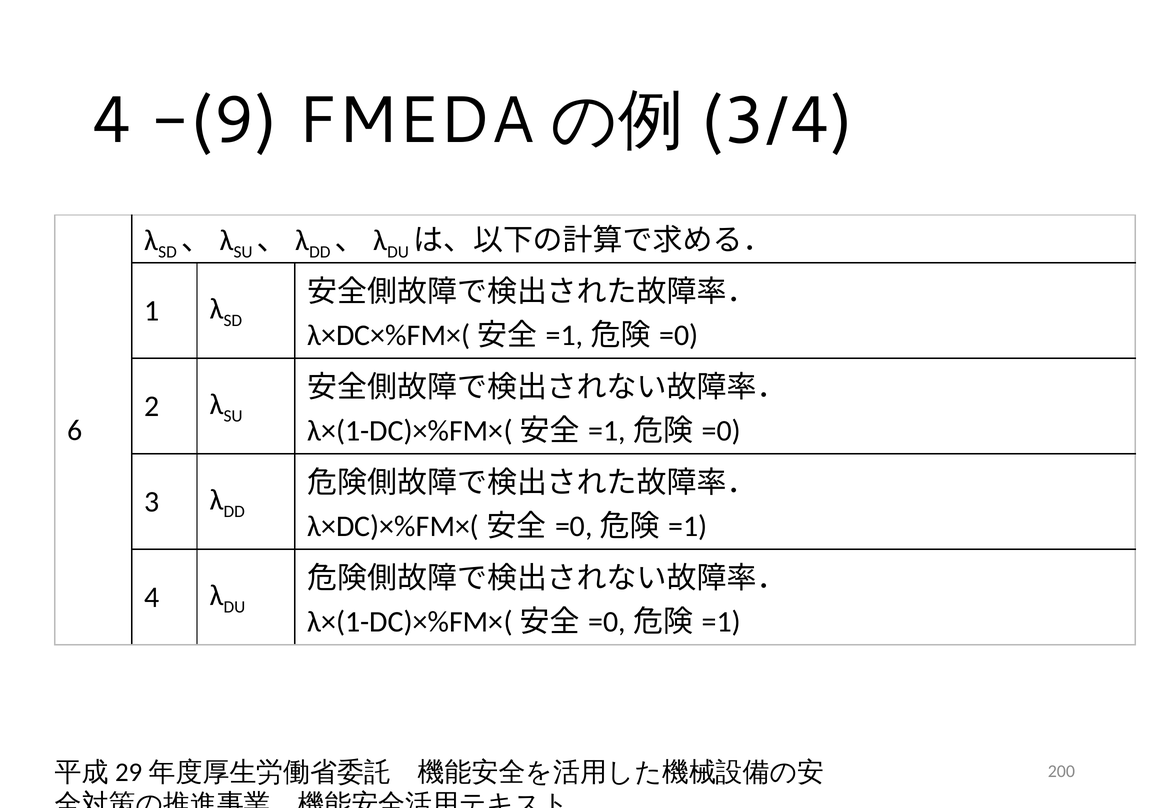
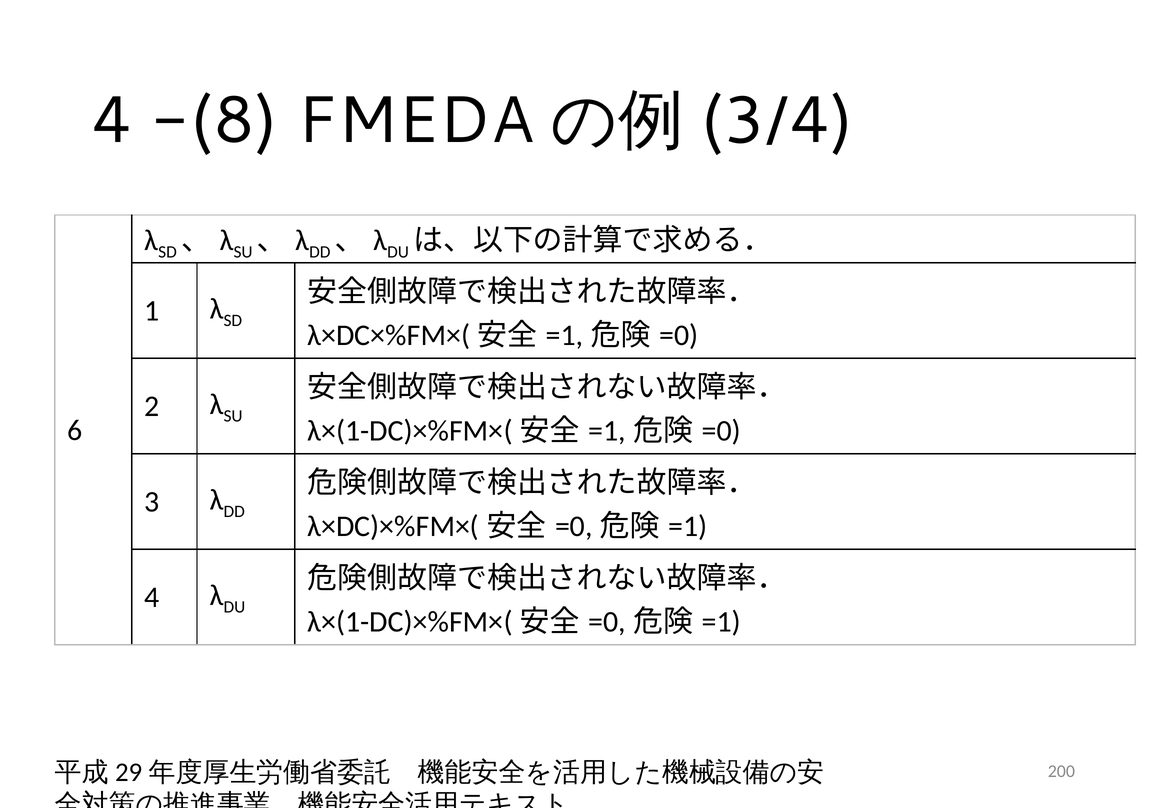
-(9: -(9 -> -(8
